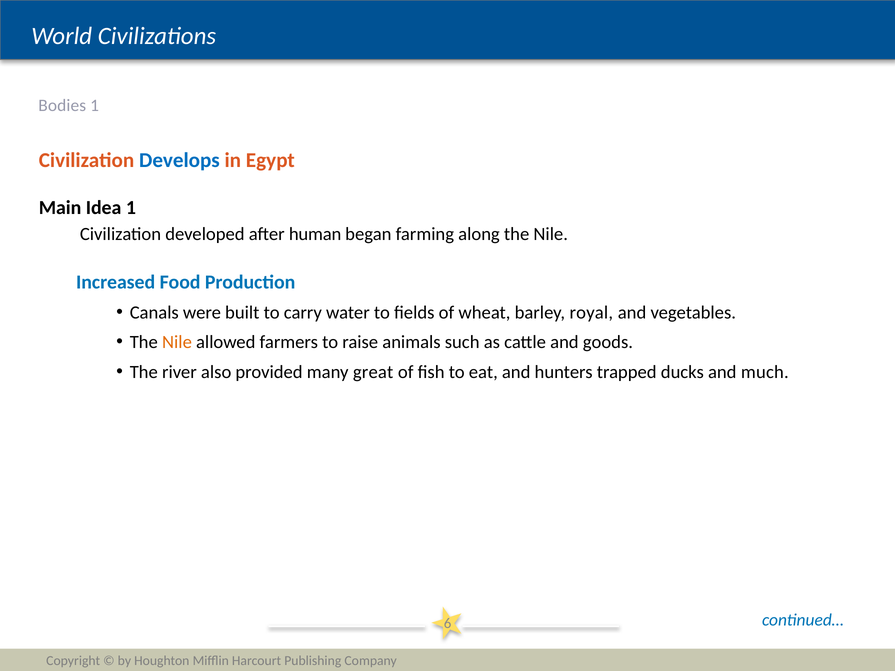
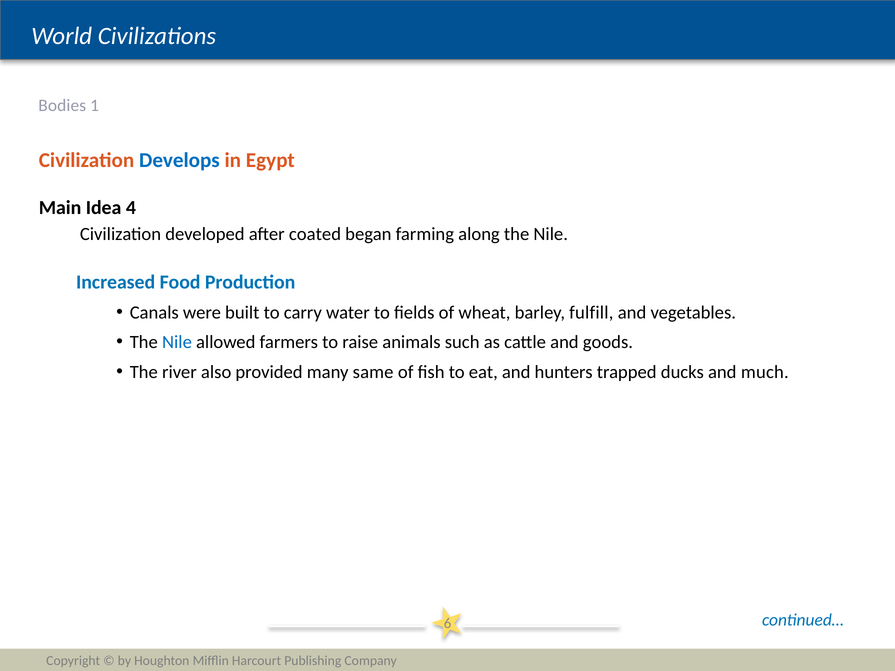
Idea 1: 1 -> 4
human: human -> coated
royal: royal -> fulfill
Nile at (177, 342) colour: orange -> blue
great: great -> same
